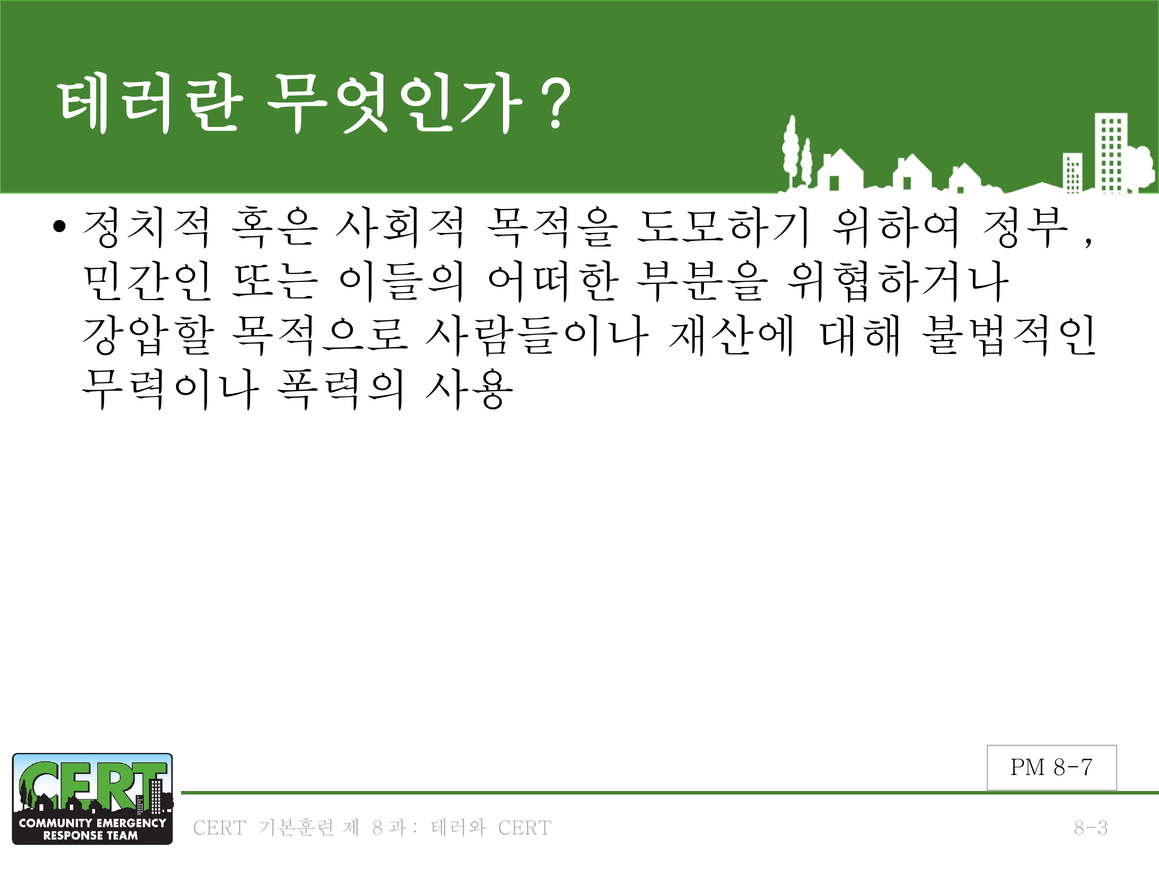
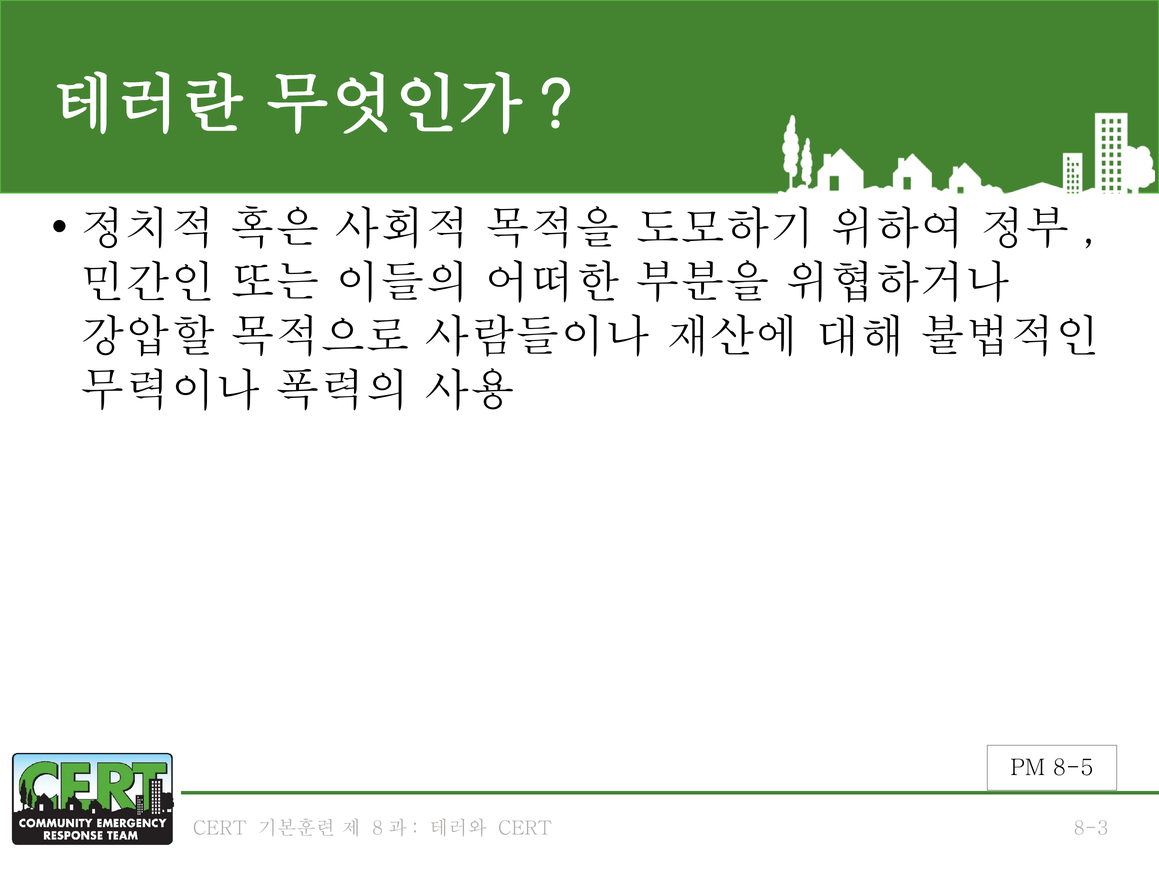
8-7: 8-7 -> 8-5
